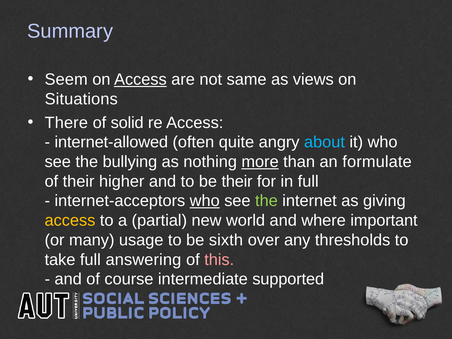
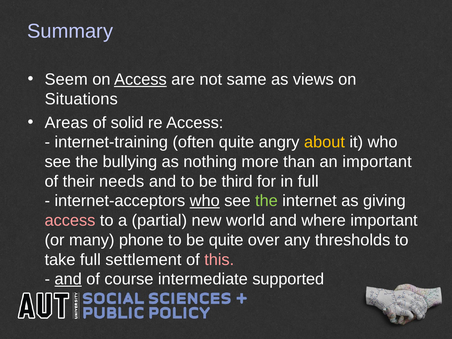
There: There -> Areas
internet-allowed: internet-allowed -> internet-training
about colour: light blue -> yellow
more underline: present -> none
an formulate: formulate -> important
higher: higher -> needs
be their: their -> third
access at (70, 221) colour: yellow -> pink
usage: usage -> phone
be sixth: sixth -> quite
answering: answering -> settlement
and at (68, 279) underline: none -> present
